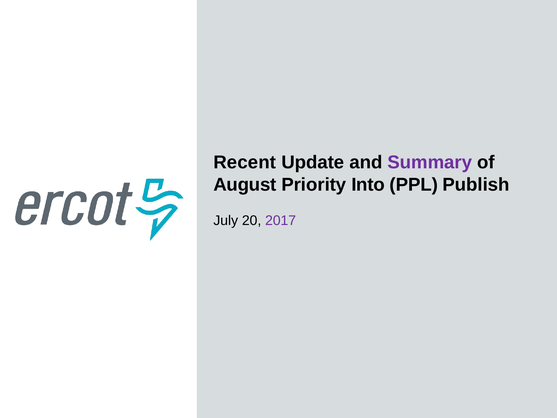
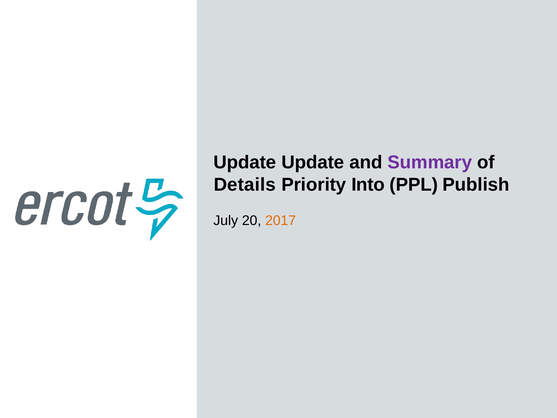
Recent at (245, 162): Recent -> Update
August: August -> Details
2017 colour: purple -> orange
